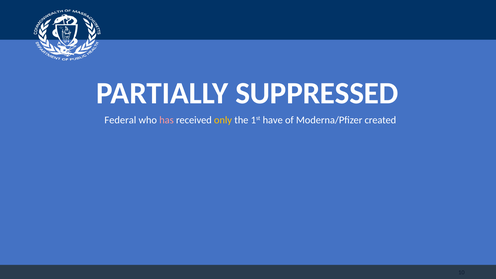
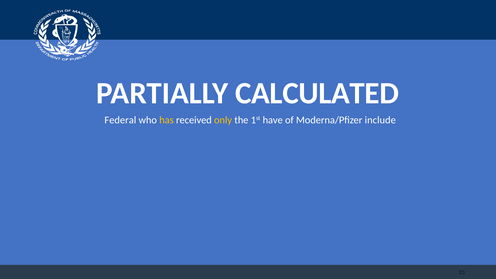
SUPPRESSED: SUPPRESSED -> CALCULATED
has colour: pink -> yellow
created: created -> include
